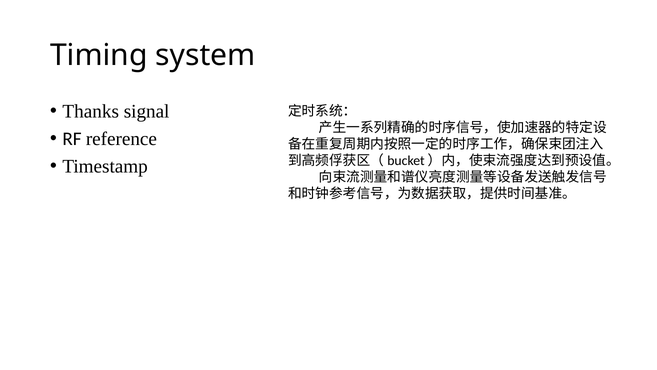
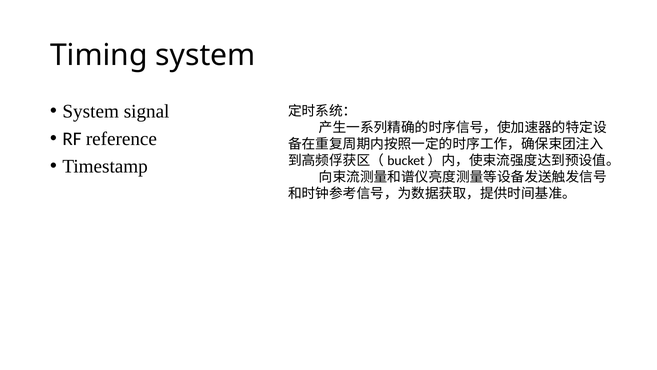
Thanks at (91, 111): Thanks -> System
